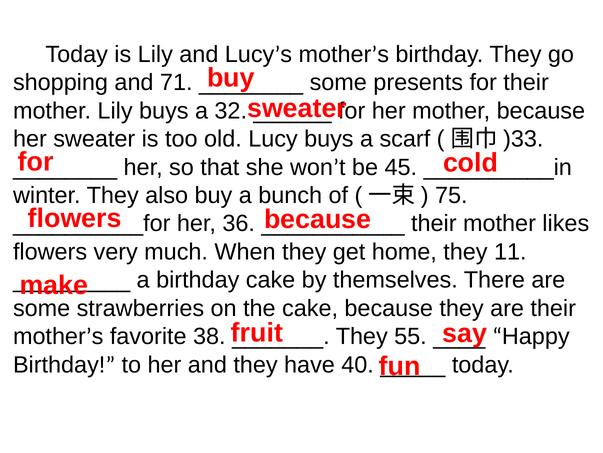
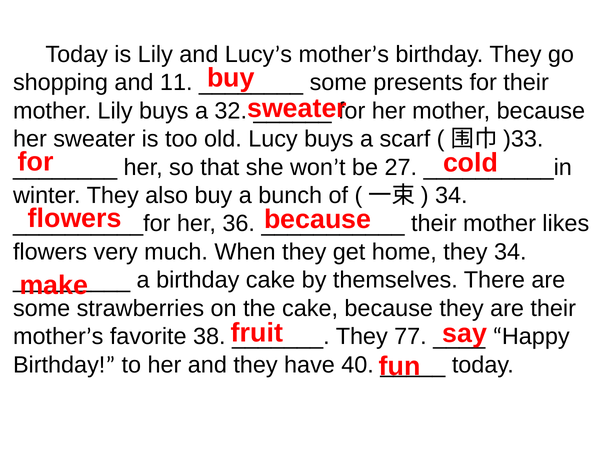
71: 71 -> 11
45: 45 -> 27
75 at (451, 195): 75 -> 34
they 11: 11 -> 34
55: 55 -> 77
